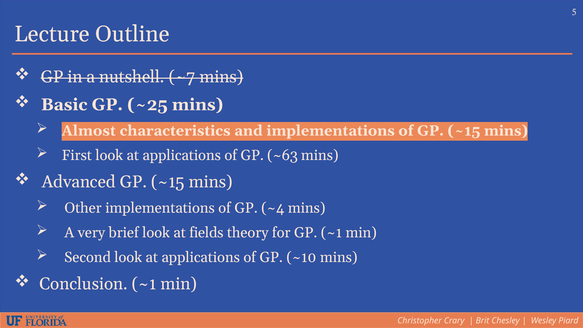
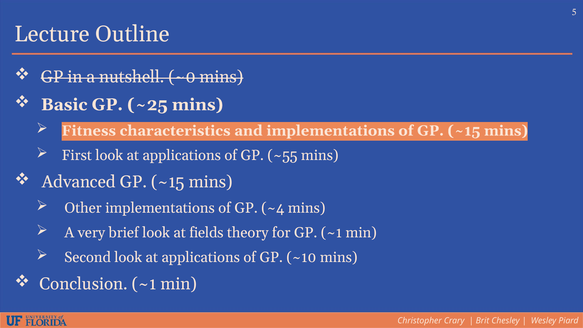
~7: ~7 -> ~0
Almost: Almost -> Fitness
~63: ~63 -> ~55
